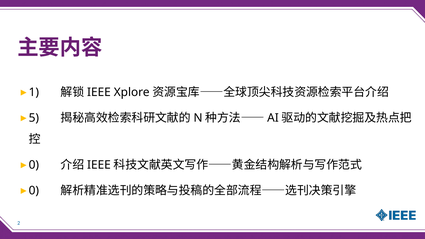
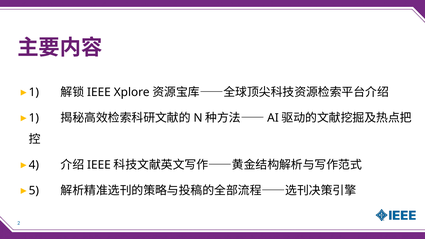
5 at (34, 118): 5 -> 1
0 at (34, 165): 0 -> 4
0 at (34, 191): 0 -> 5
